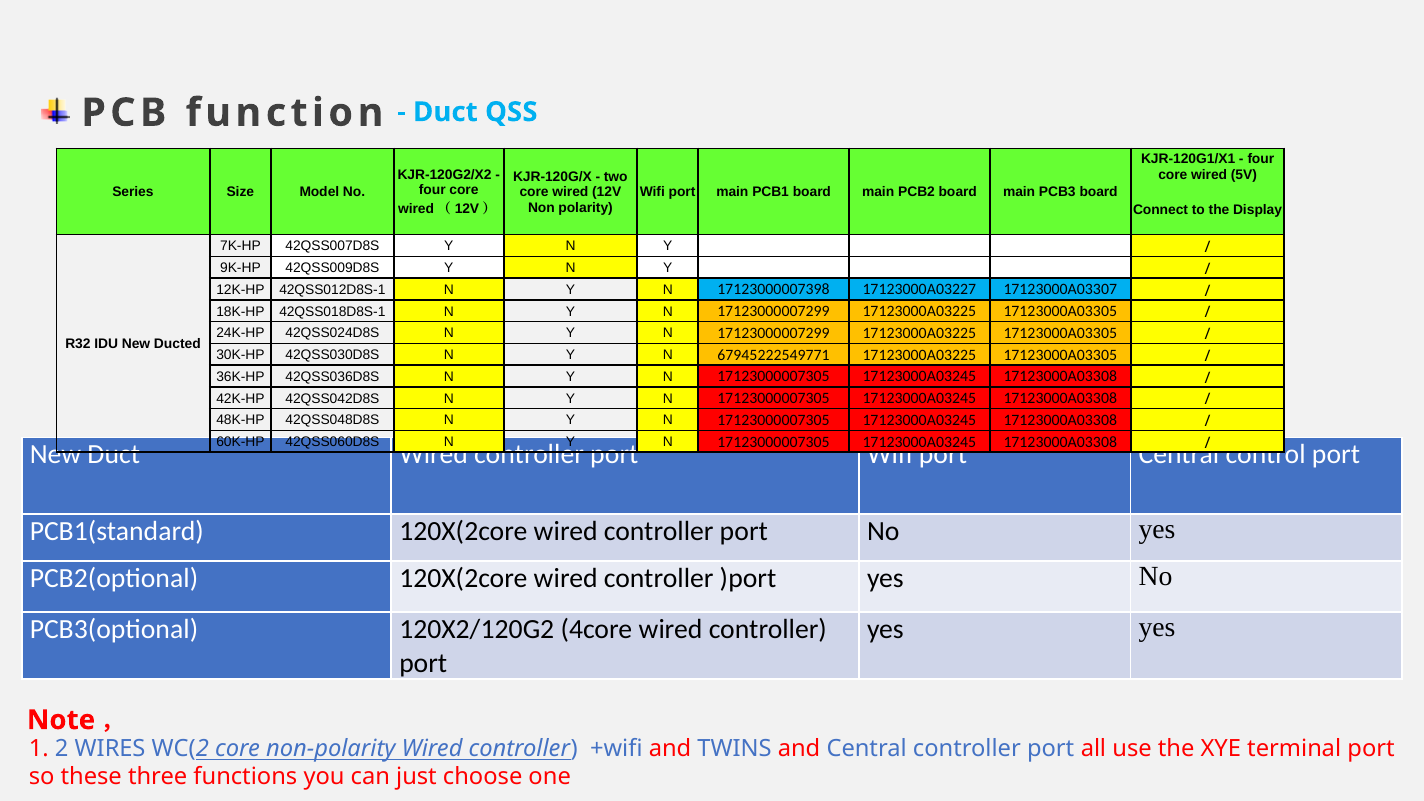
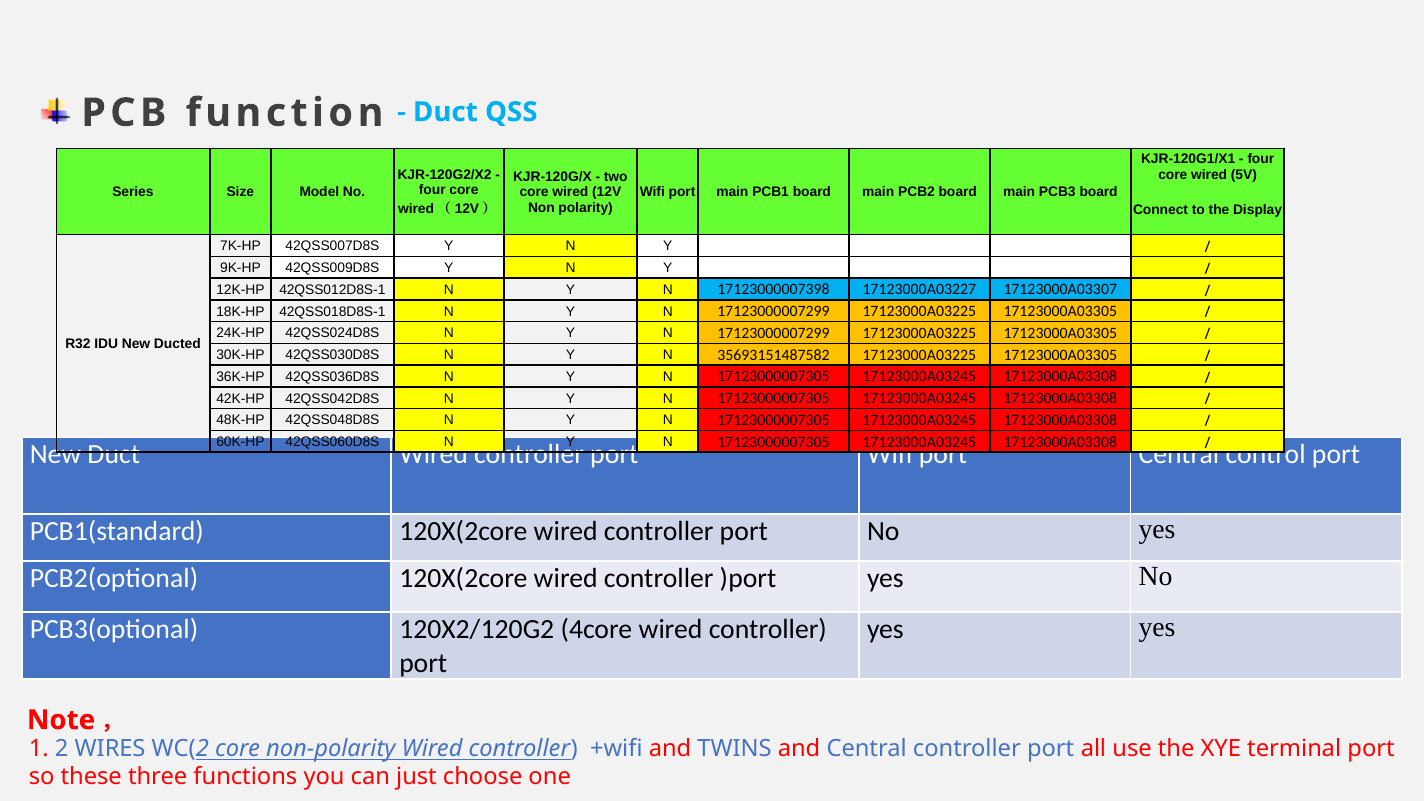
67945222549771: 67945222549771 -> 35693151487582
